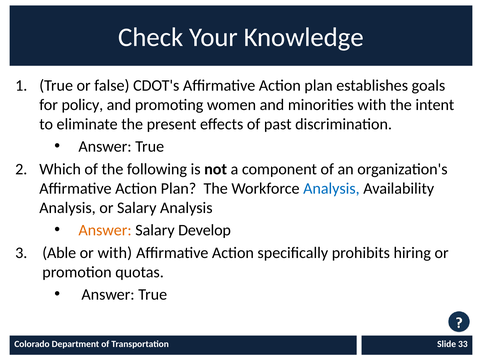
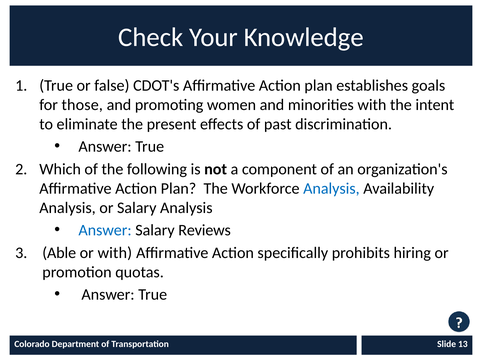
policy: policy -> those
Answer at (105, 230) colour: orange -> blue
Develop: Develop -> Reviews
33: 33 -> 13
